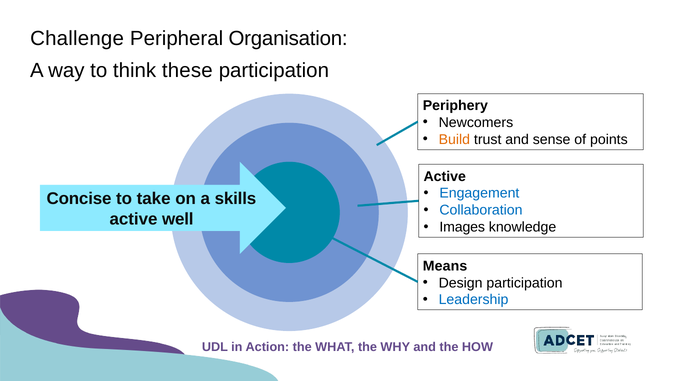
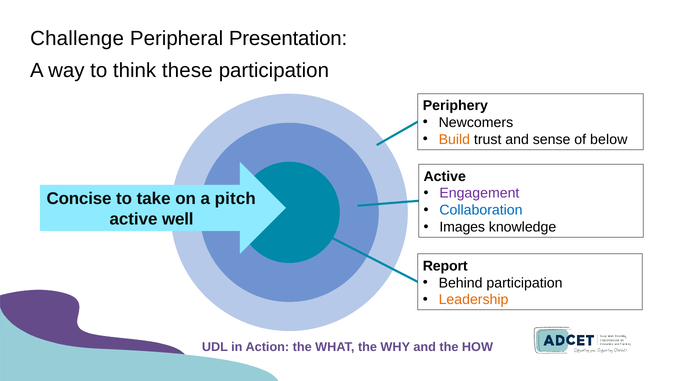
Organisation: Organisation -> Presentation
points: points -> below
Engagement colour: blue -> purple
skills: skills -> pitch
Means: Means -> Report
Design: Design -> Behind
Leadership colour: blue -> orange
